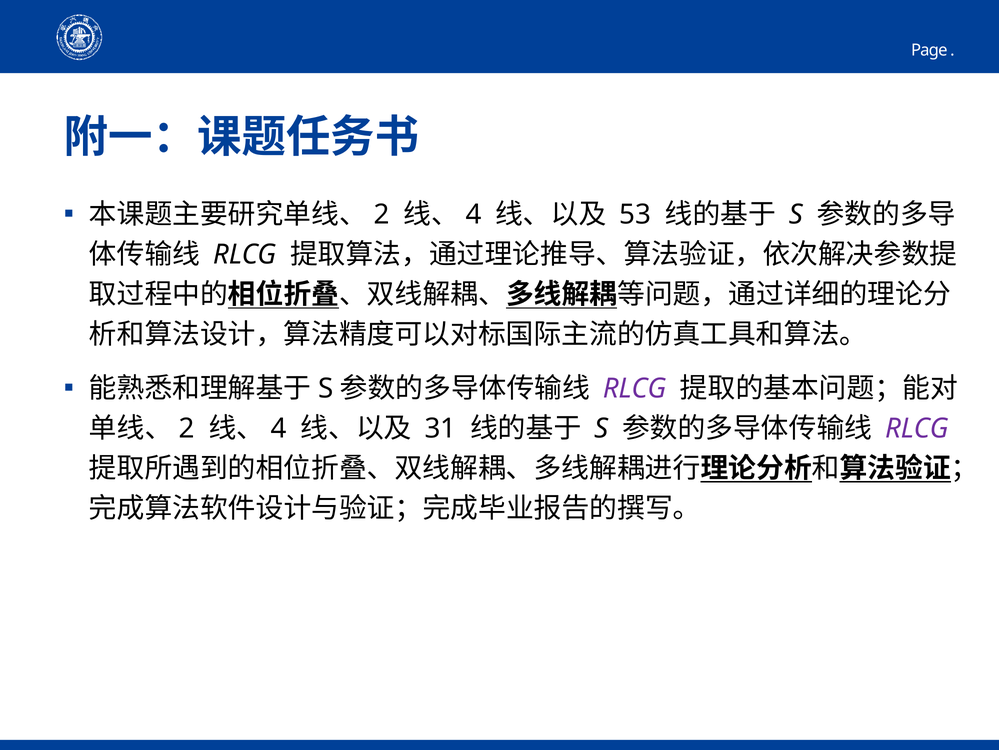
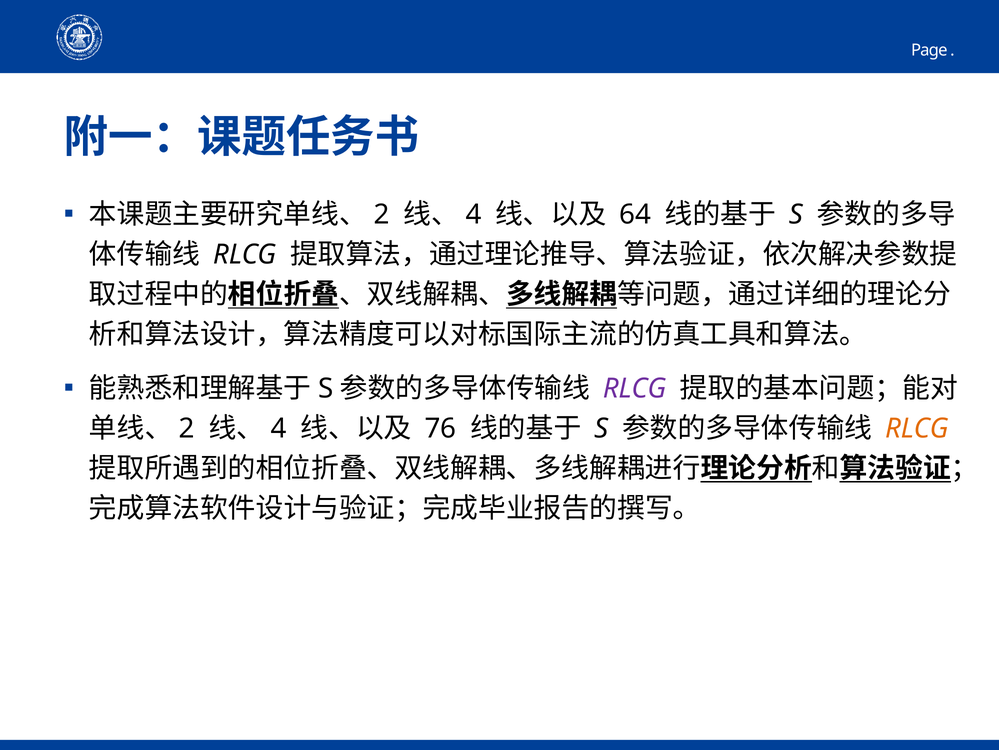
53: 53 -> 64
31: 31 -> 76
RLCG at (917, 428) colour: purple -> orange
